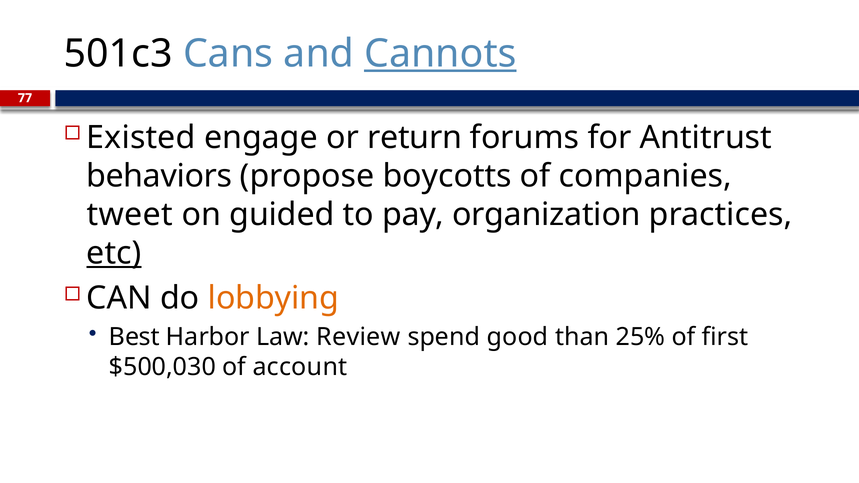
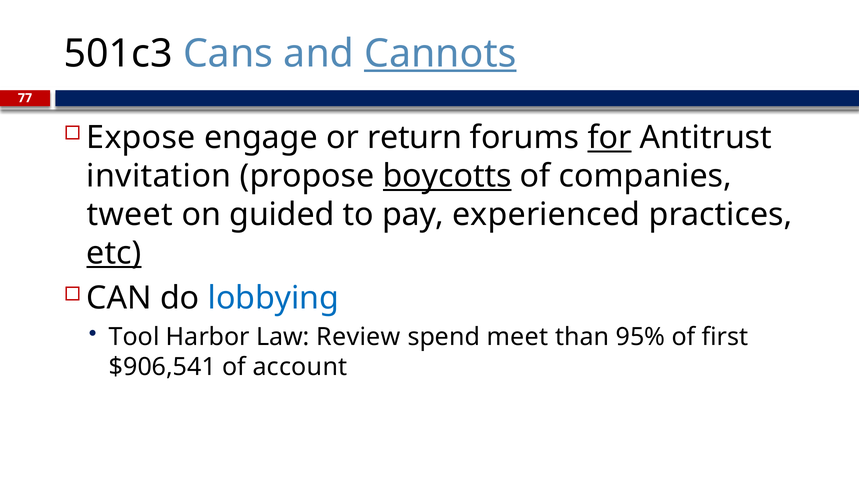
Existed: Existed -> Expose
for underline: none -> present
behaviors: behaviors -> invitation
boycotts underline: none -> present
organization: organization -> experienced
lobbying colour: orange -> blue
Best: Best -> Tool
good: good -> meet
25%: 25% -> 95%
$500,030: $500,030 -> $906,541
